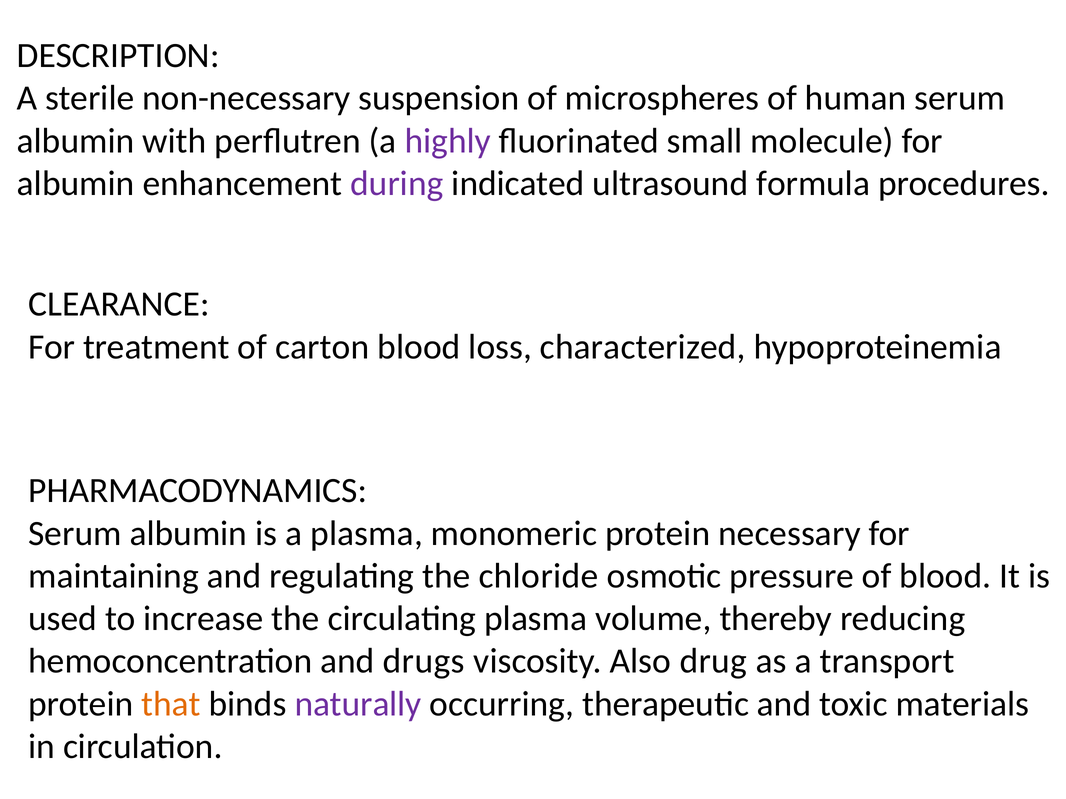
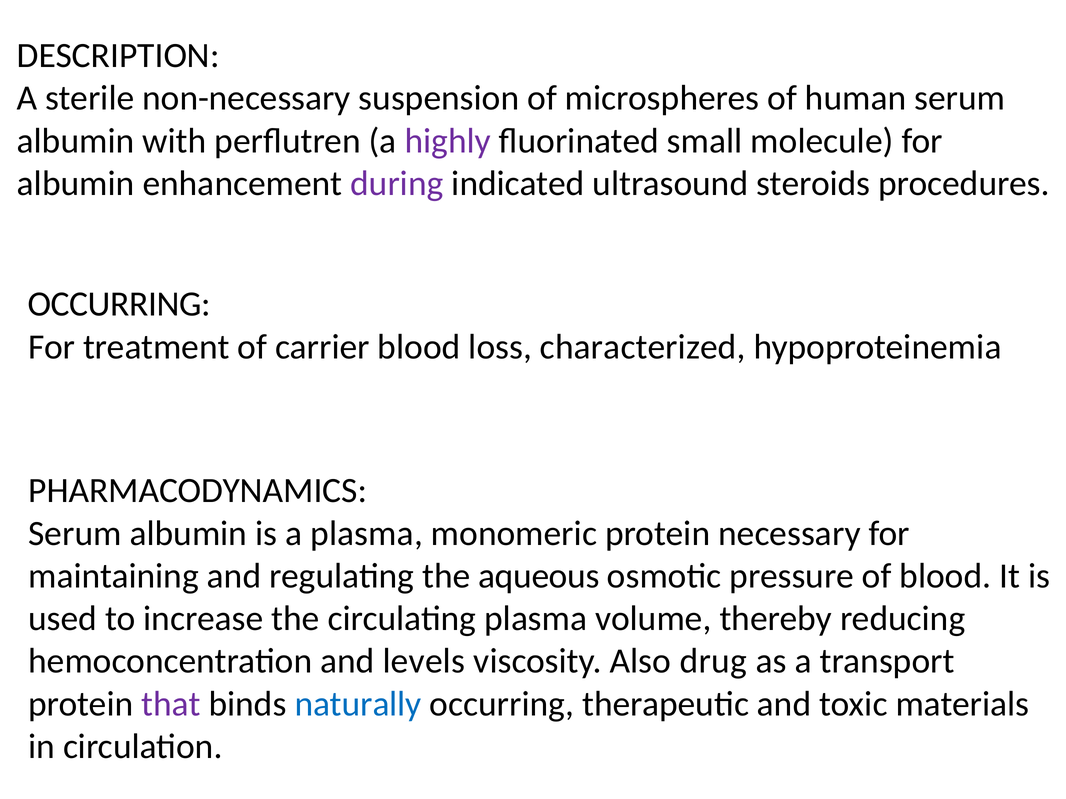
formula: formula -> steroids
CLEARANCE at (119, 304): CLEARANCE -> OCCURRING
carton: carton -> carrier
chloride: chloride -> aqueous
drugs: drugs -> levels
that colour: orange -> purple
naturally colour: purple -> blue
